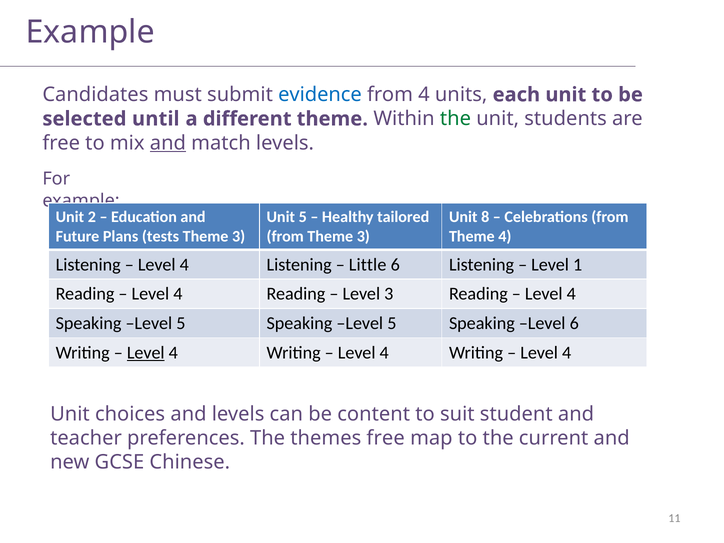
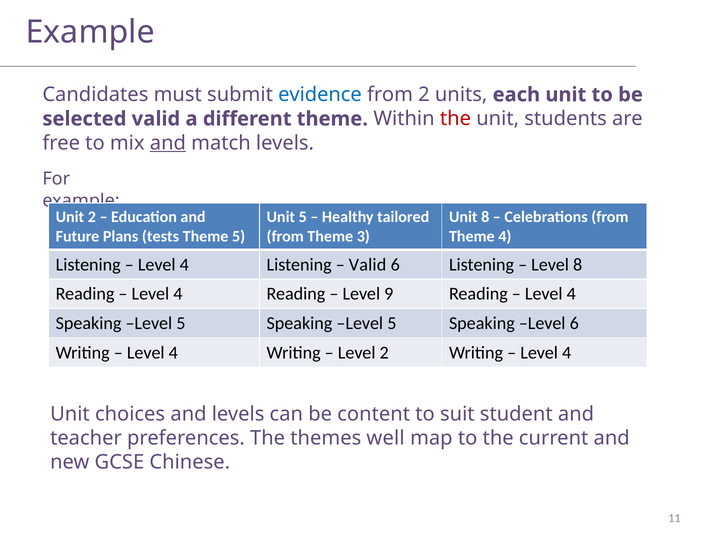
from 4: 4 -> 2
selected until: until -> valid
the at (455, 119) colour: green -> red
3 at (239, 236): 3 -> 5
Little at (368, 265): Little -> Valid
Level 1: 1 -> 8
Level 3: 3 -> 9
Level at (146, 353) underline: present -> none
4 at (384, 353): 4 -> 2
themes free: free -> well
